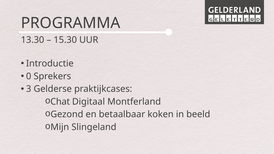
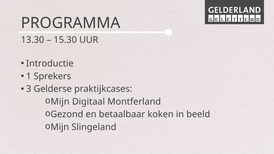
0: 0 -> 1
Chat at (60, 102): Chat -> Mijn
